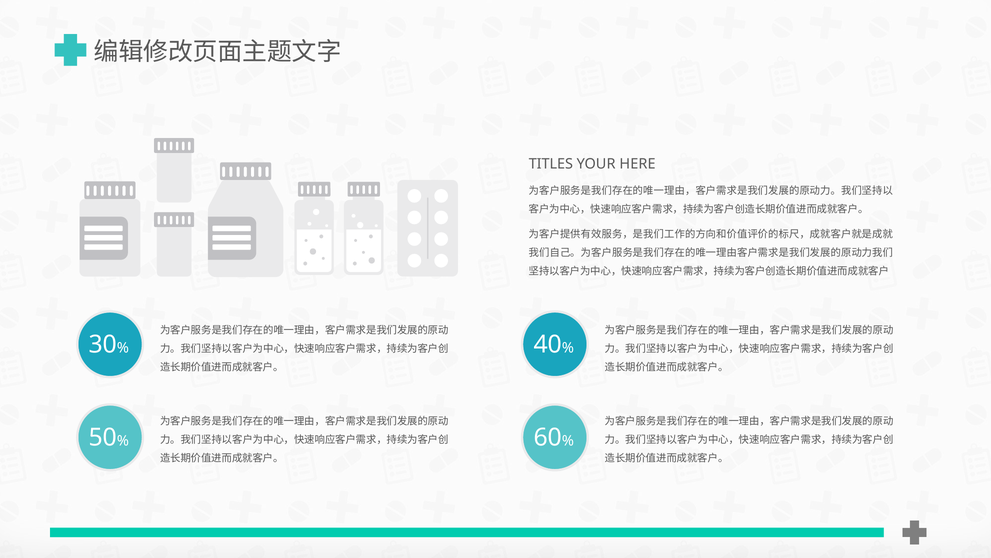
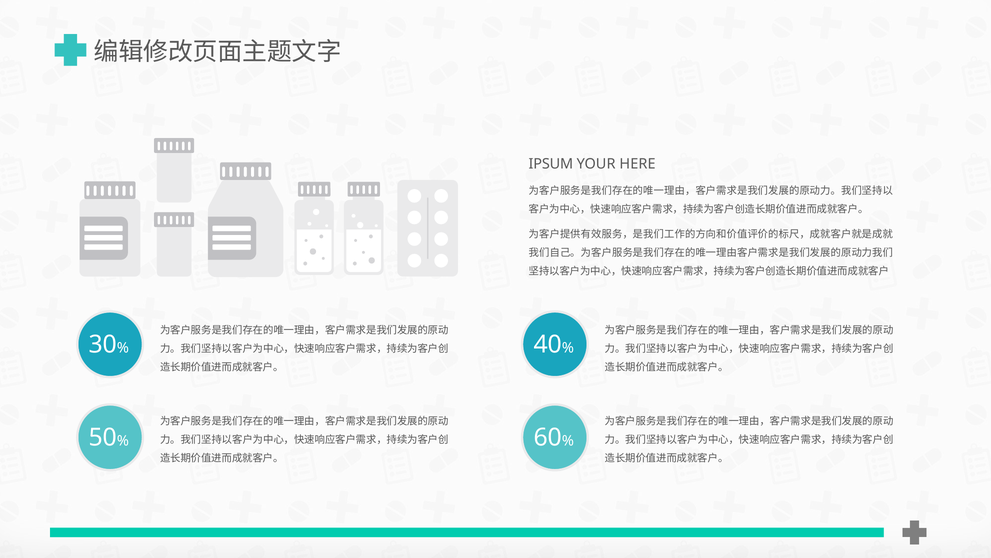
TITLES: TITLES -> IPSUM
